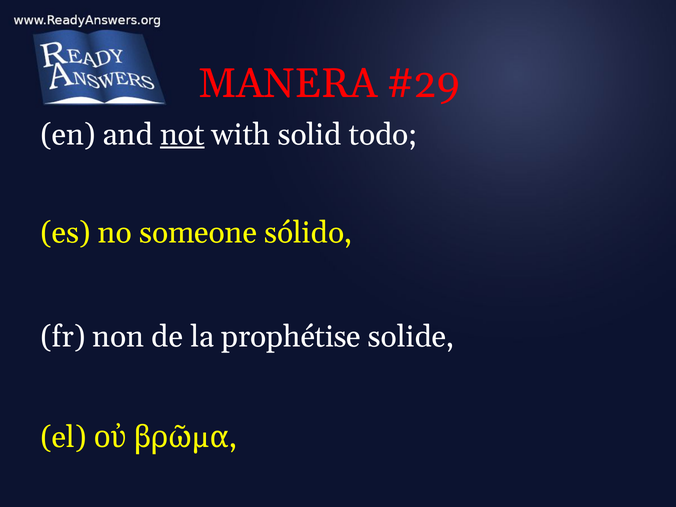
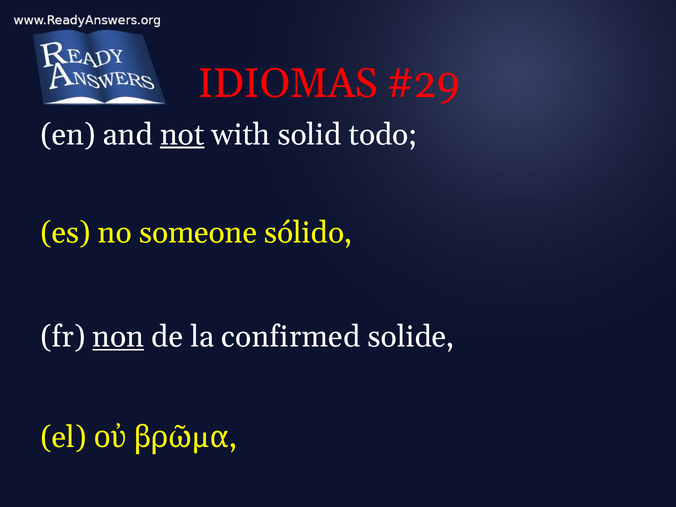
MANERA: MANERA -> IDIOMAS
non underline: none -> present
prophétise: prophétise -> confirmed
